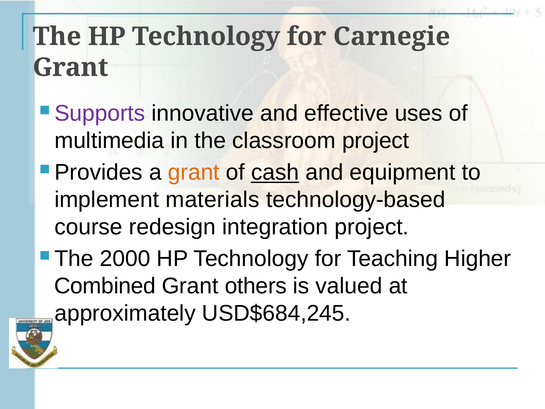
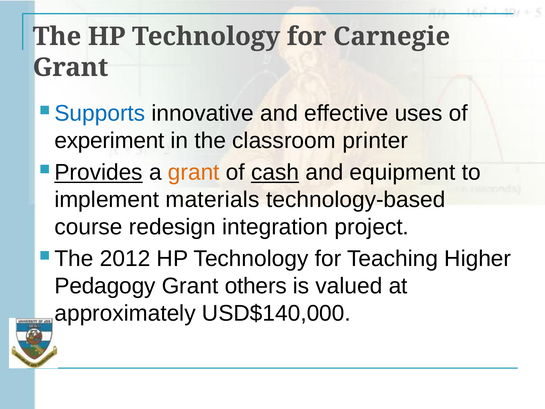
Supports colour: purple -> blue
multimedia: multimedia -> experiment
classroom project: project -> printer
Provides underline: none -> present
2000: 2000 -> 2012
Combined: Combined -> Pedagogy
USD$684,245: USD$684,245 -> USD$140,000
